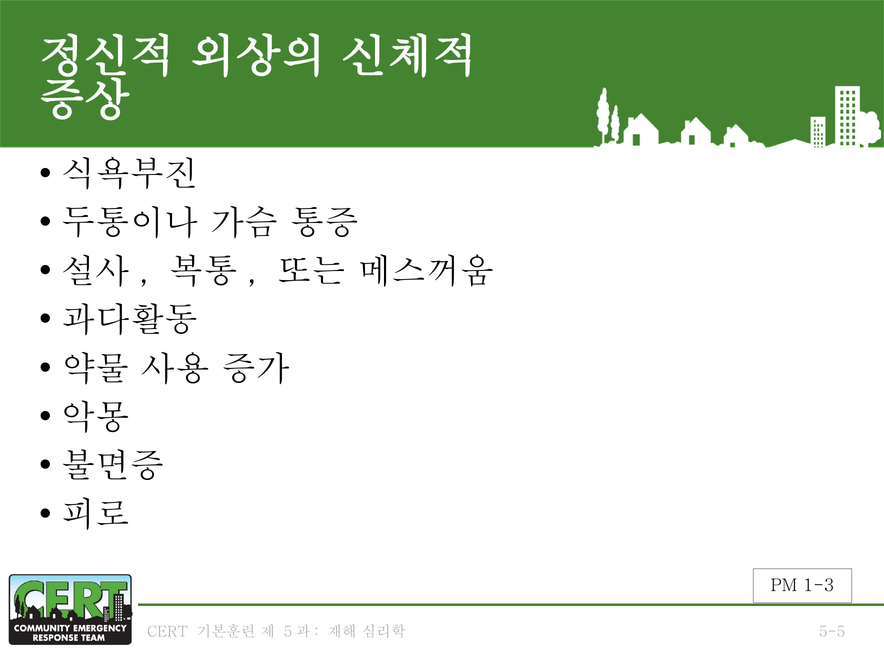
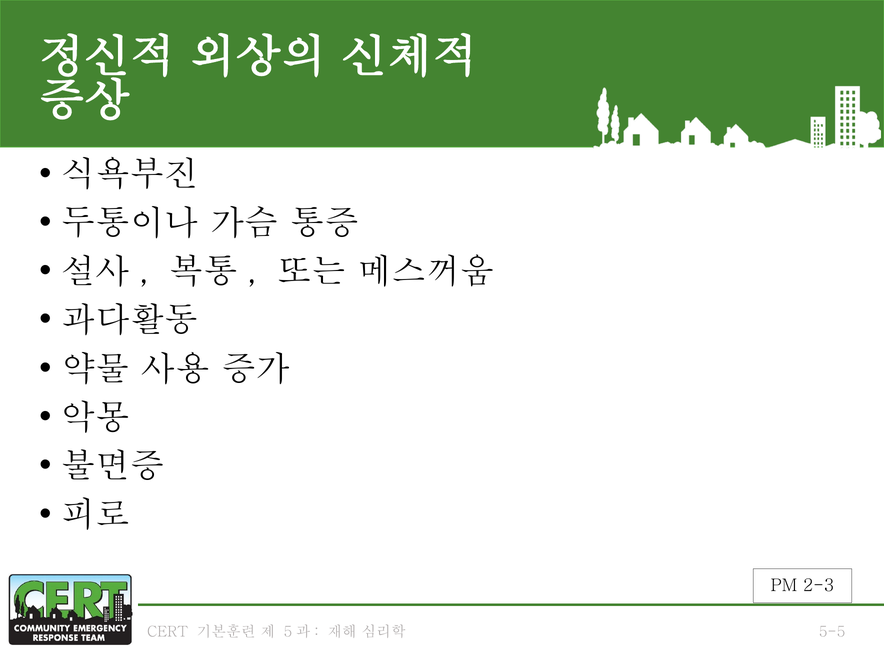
1-3: 1-3 -> 2-3
